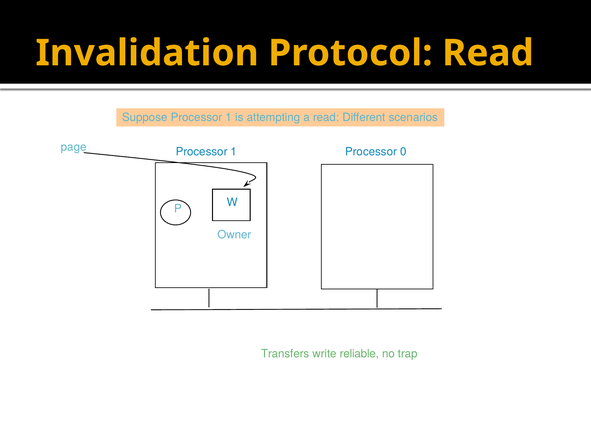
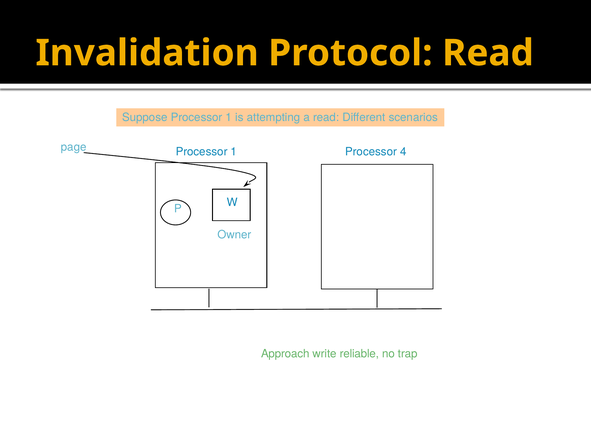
0: 0 -> 4
Transfers: Transfers -> Approach
